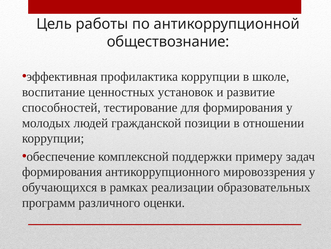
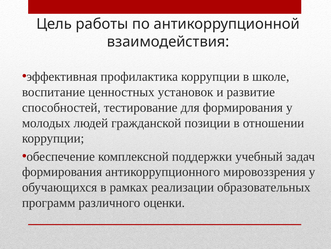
обществознание: обществознание -> взаимодействия
примеру: примеру -> учебный
